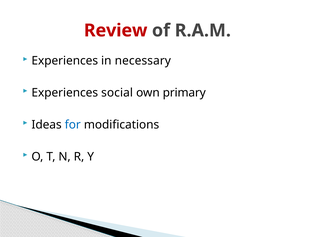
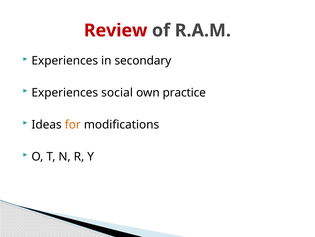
necessary: necessary -> secondary
primary: primary -> practice
for colour: blue -> orange
